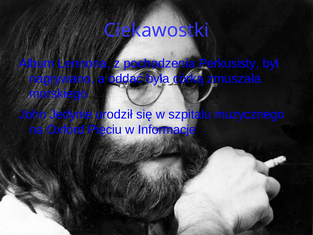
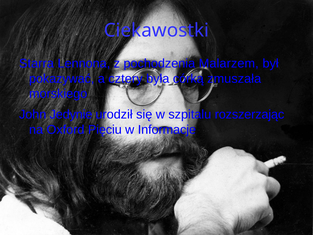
Album: Album -> Starra
Perkusisty: Perkusisty -> Malarzem
nagrywano: nagrywano -> pokazywać
oddać: oddać -> cztery
muzycznego: muzycznego -> rozszerzając
